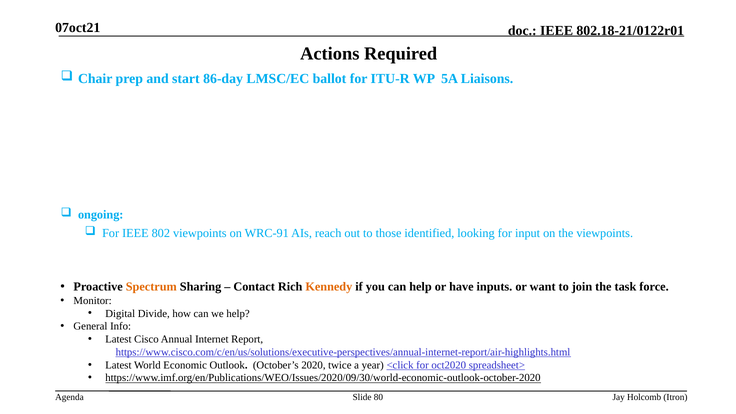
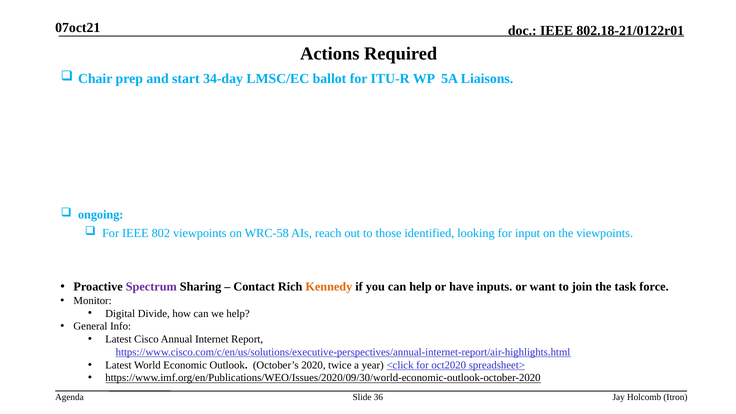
86-day: 86-day -> 34-day
WRC-91: WRC-91 -> WRC-58
Spectrum colour: orange -> purple
80: 80 -> 36
